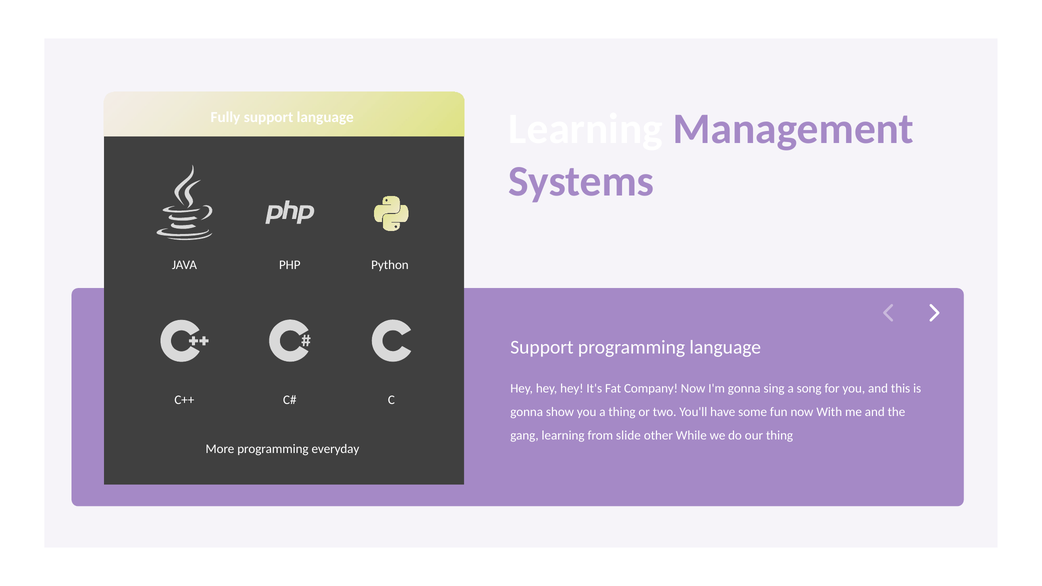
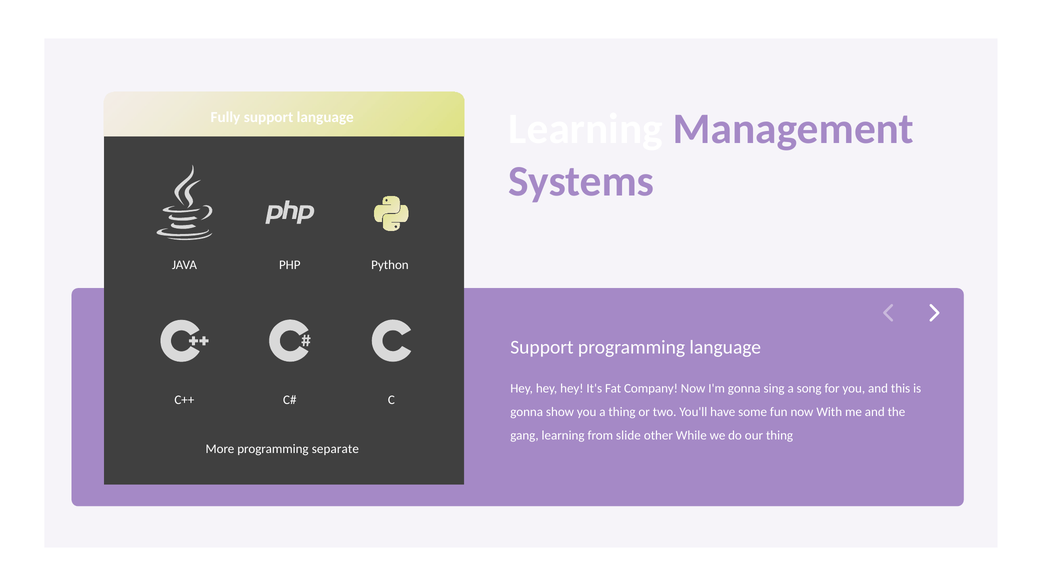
everyday: everyday -> separate
